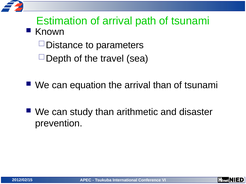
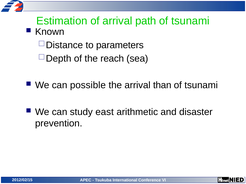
travel: travel -> reach
equation: equation -> possible
study than: than -> east
